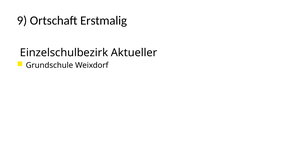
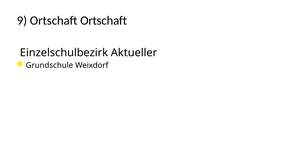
Ortschaft Erstmalig: Erstmalig -> Ortschaft
